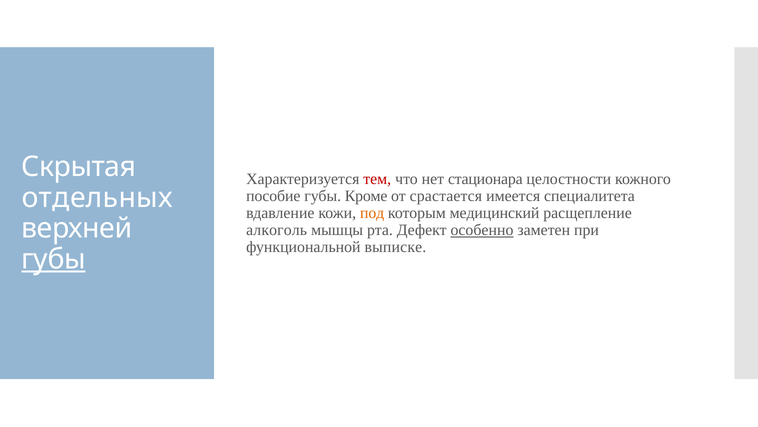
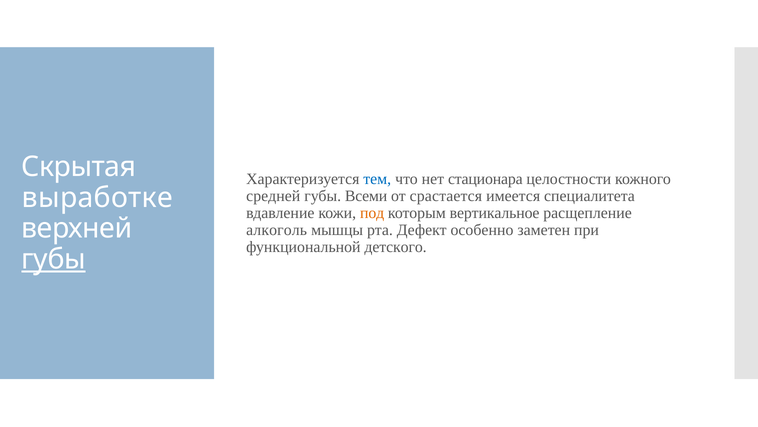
тем colour: red -> blue
пособие: пособие -> средней
Кроме: Кроме -> Всеми
отдельных: отдельных -> выработке
медицинский: медицинский -> вертикальное
особенно underline: present -> none
выписке: выписке -> детского
